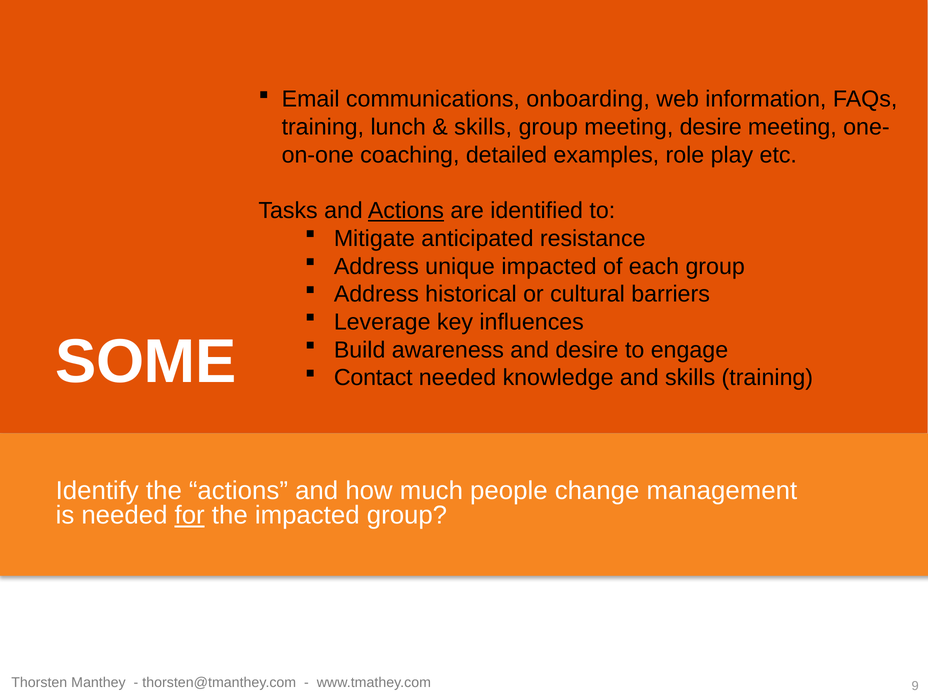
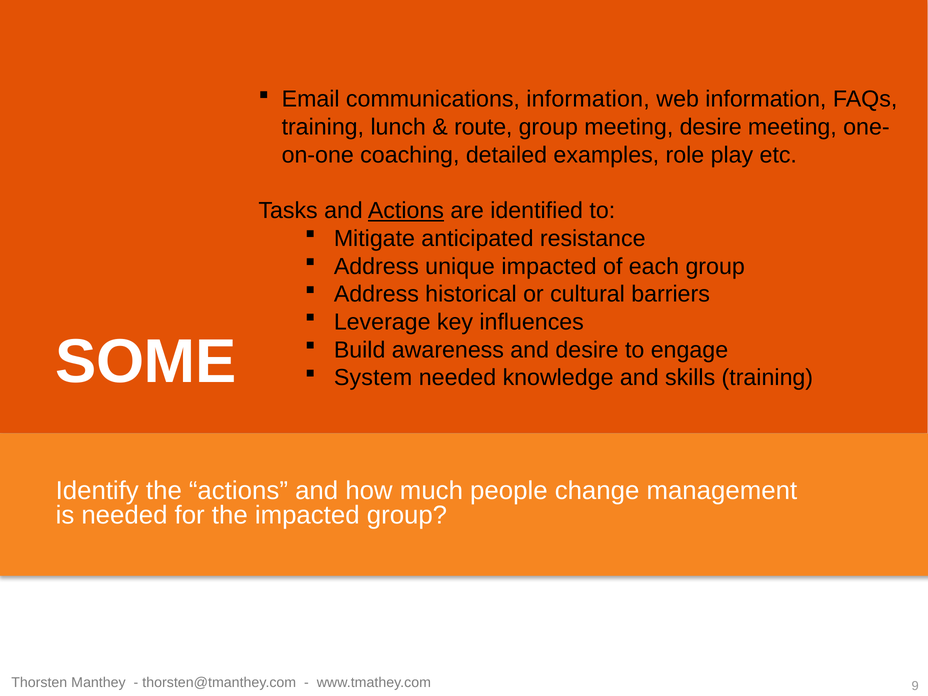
communications onboarding: onboarding -> information
skills at (483, 127): skills -> route
Contact: Contact -> System
for underline: present -> none
